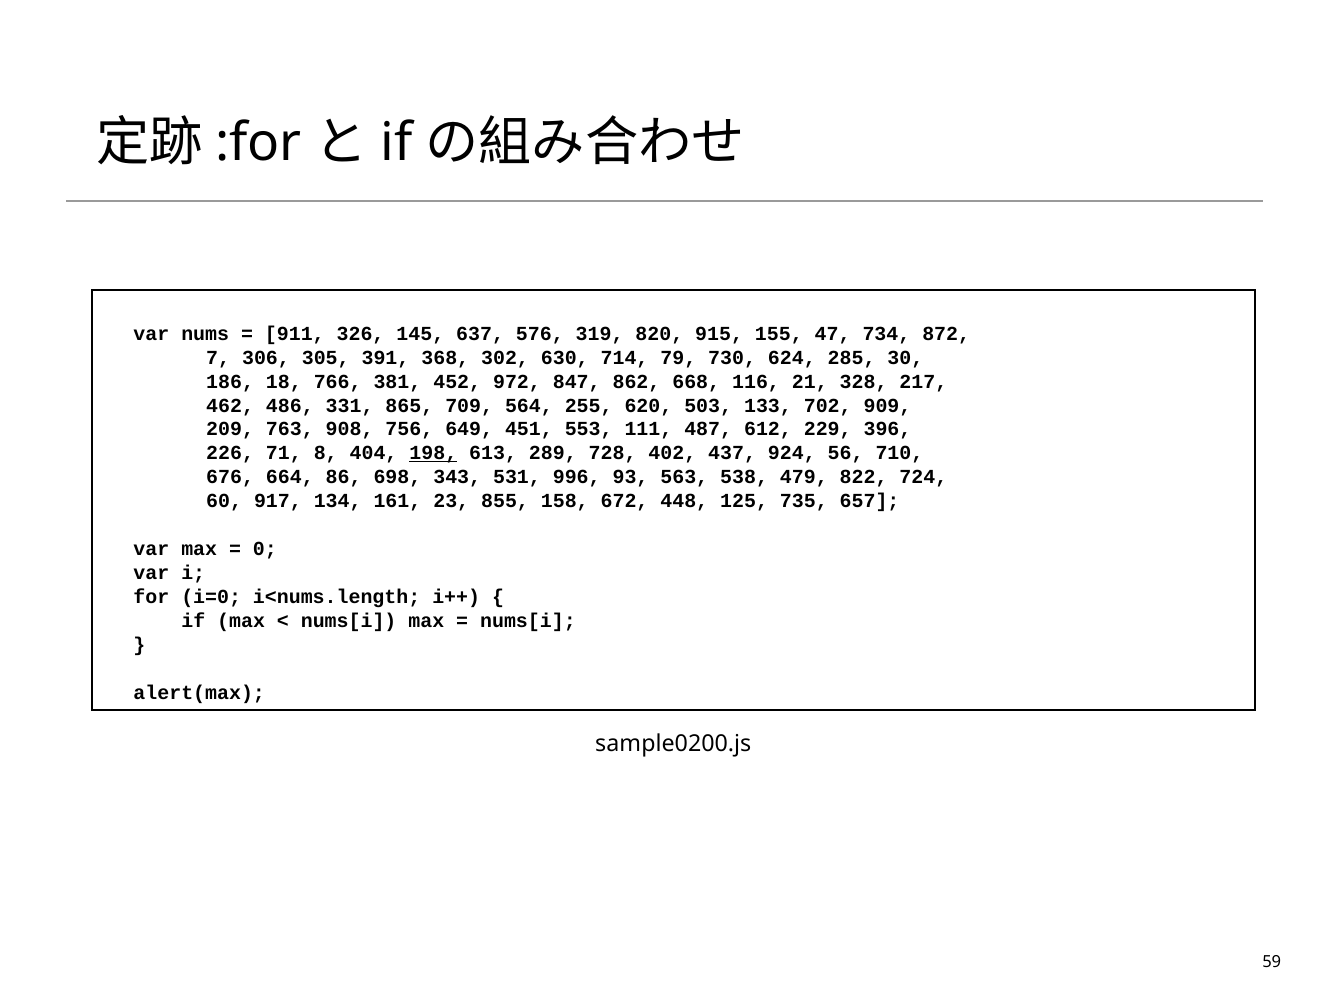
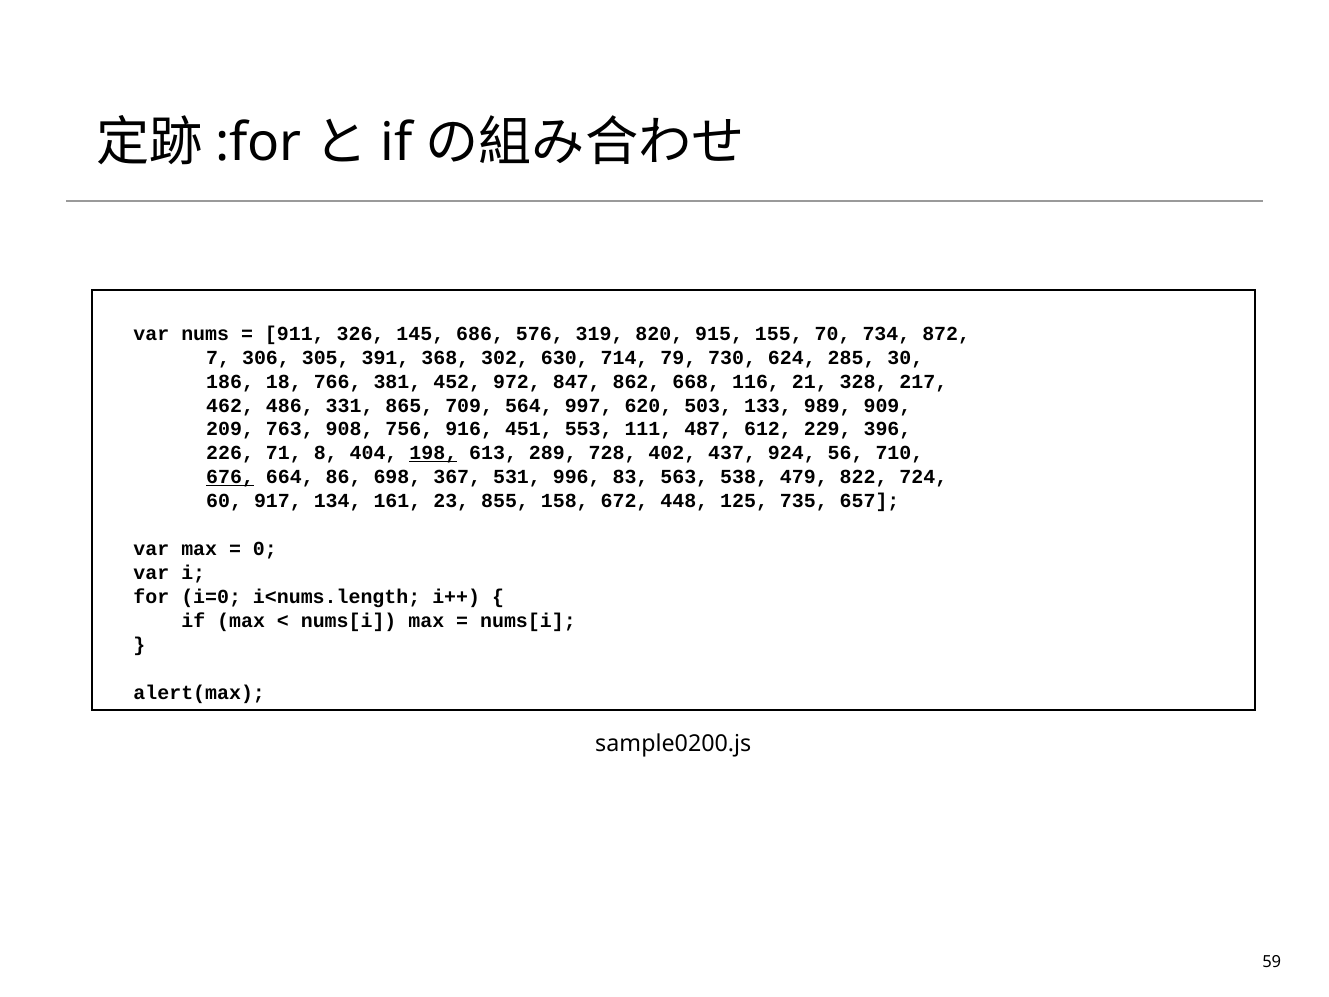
637: 637 -> 686
47: 47 -> 70
255: 255 -> 997
702: 702 -> 989
649: 649 -> 916
676 underline: none -> present
343: 343 -> 367
93: 93 -> 83
